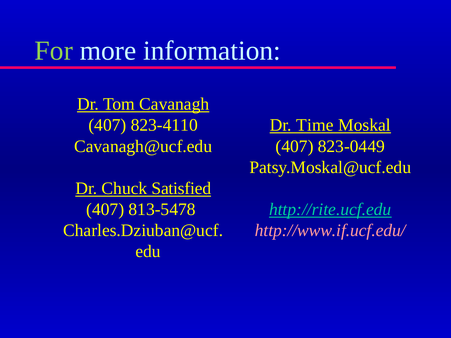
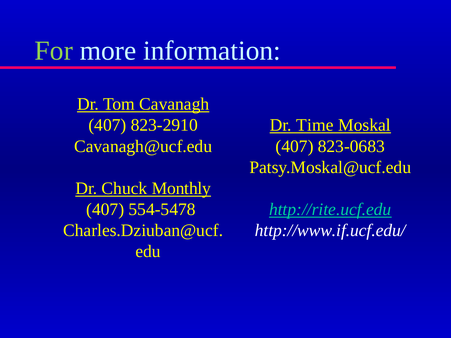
823-4110: 823-4110 -> 823-2910
823-0449: 823-0449 -> 823-0683
Satisfied: Satisfied -> Monthly
813-5478: 813-5478 -> 554-5478
http://www.if.ucf.edu/ colour: pink -> white
